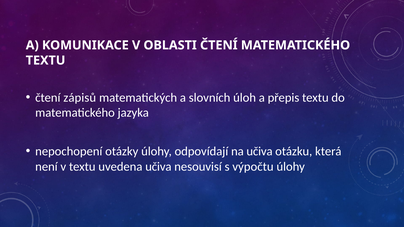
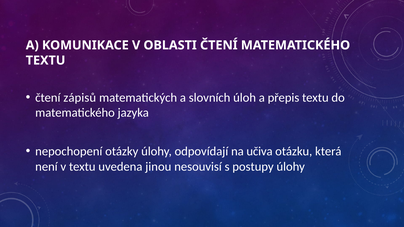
uvedena učiva: učiva -> jinou
výpočtu: výpočtu -> postupy
